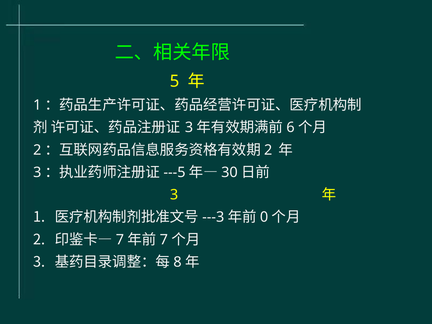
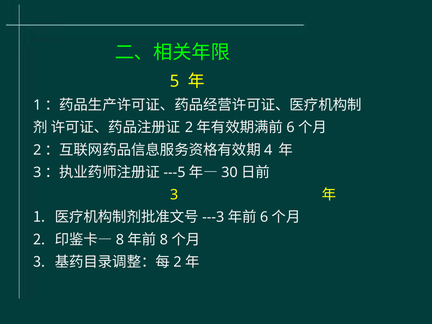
3 at (189, 127): 3 -> 2
2 at (268, 150): 2 -> 4
0 at (264, 217): 0 -> 6
7 at (120, 240): 7 -> 8
7 at (164, 240): 7 -> 8
8 at (177, 262): 8 -> 2
